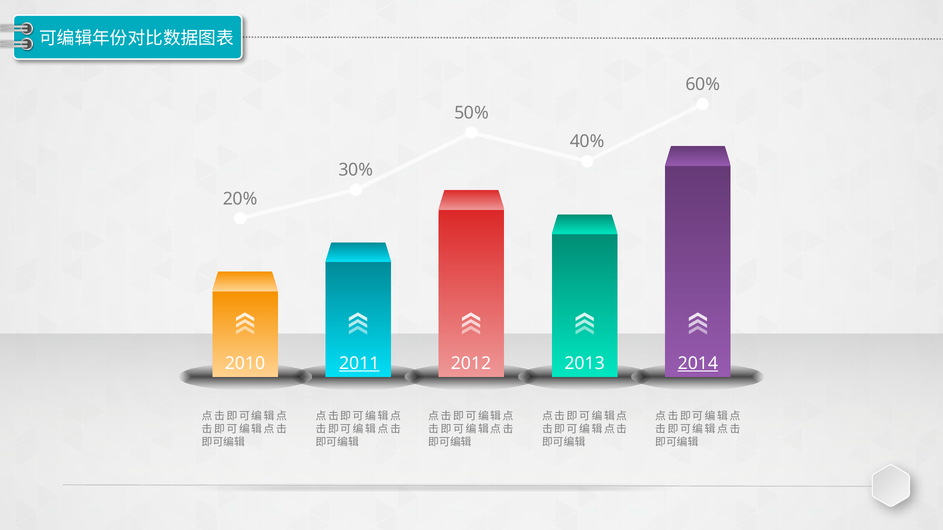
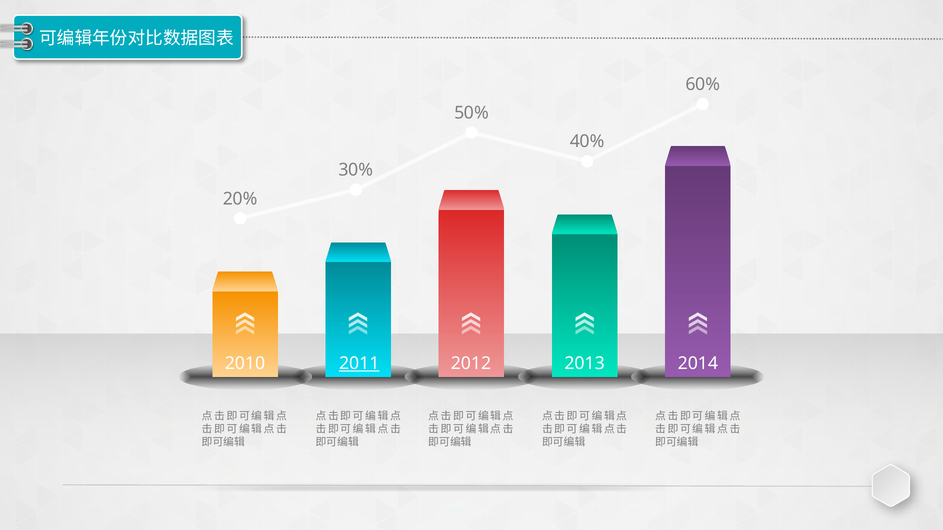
2014 underline: present -> none
